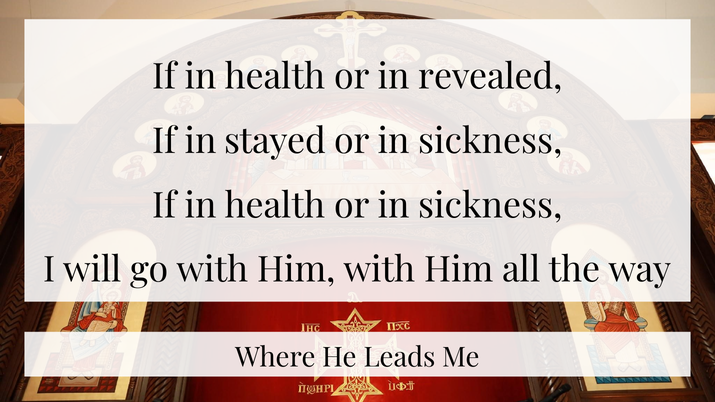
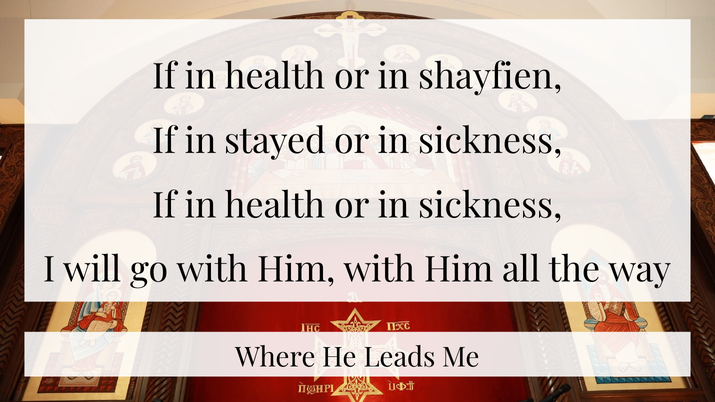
revealed: revealed -> shayfien
